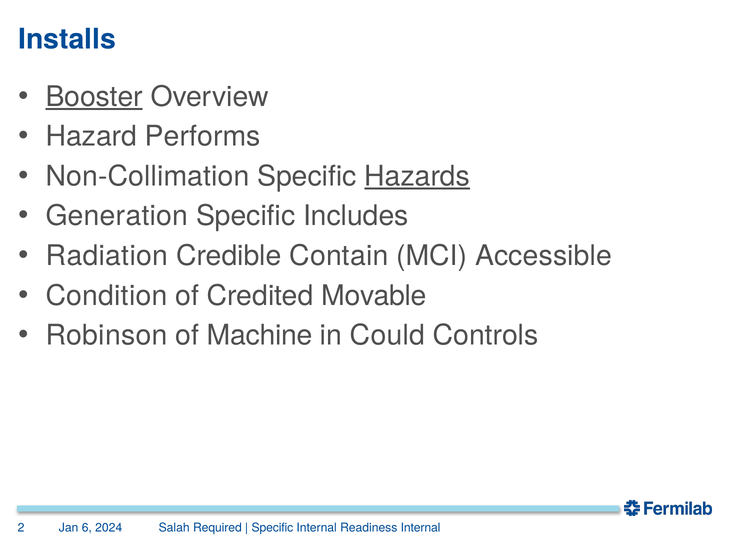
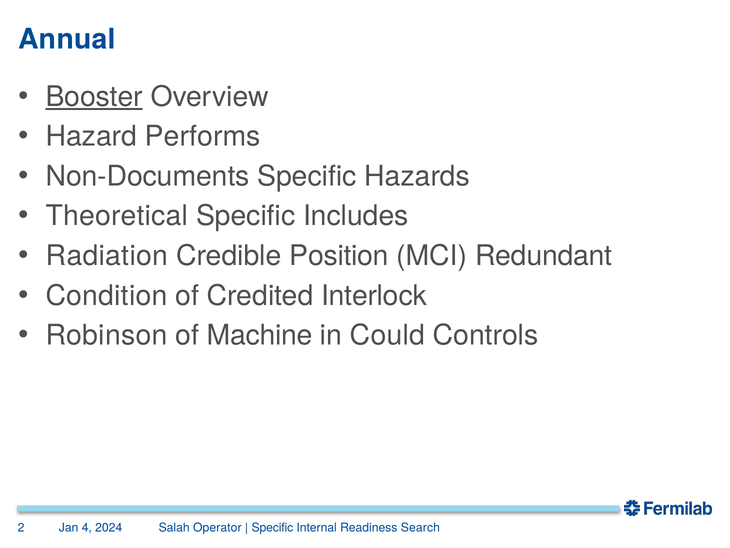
Installs: Installs -> Annual
Non-Collimation: Non-Collimation -> Non-Documents
Hazards underline: present -> none
Generation: Generation -> Theoretical
Contain: Contain -> Position
Accessible: Accessible -> Redundant
Movable: Movable -> Interlock
6: 6 -> 4
Required: Required -> Operator
Readiness Internal: Internal -> Search
